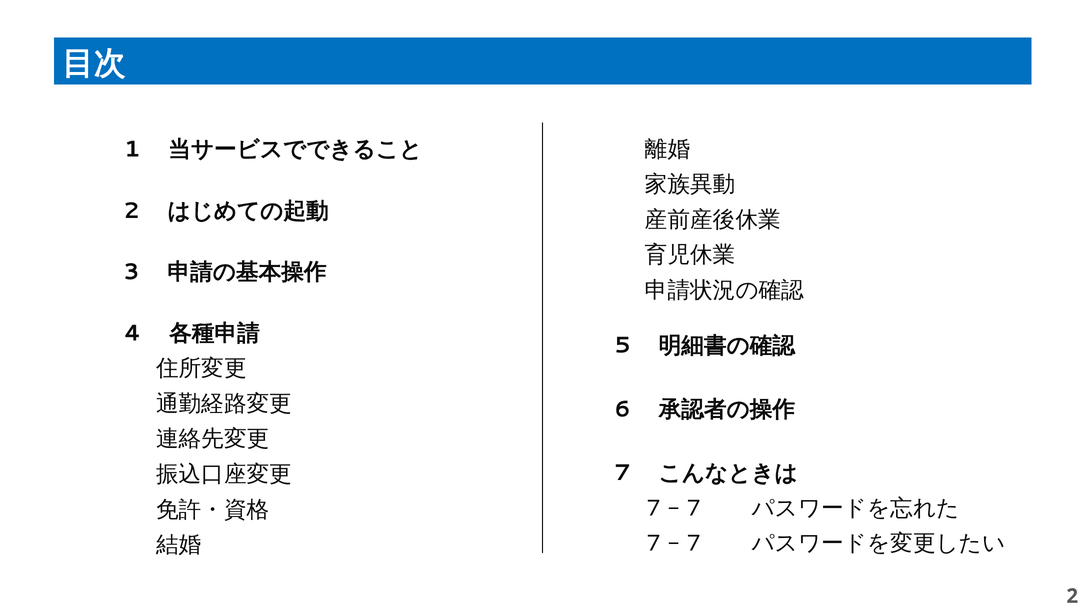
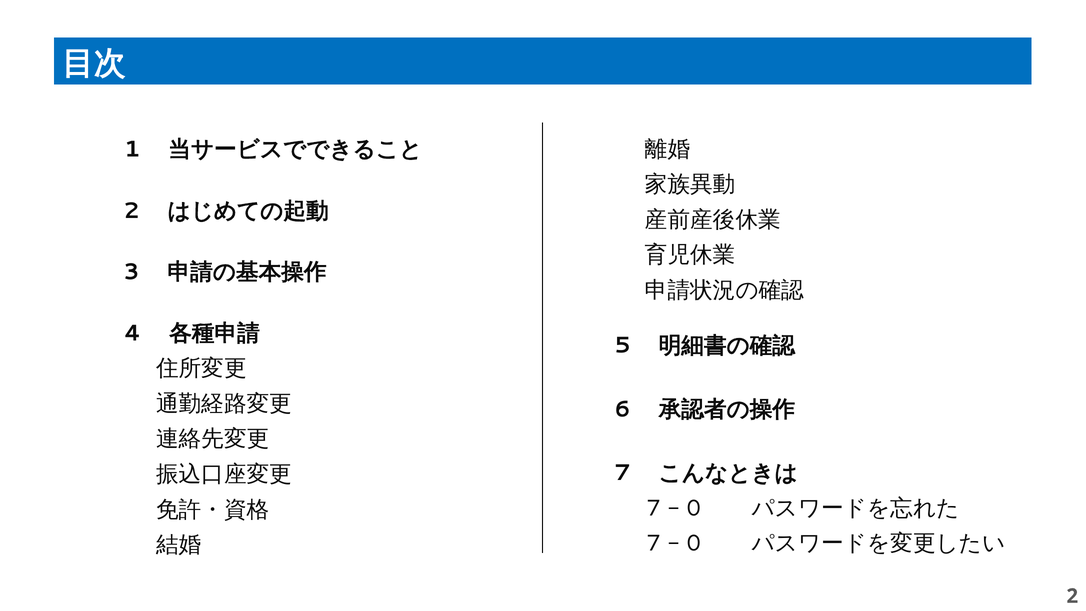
7 at (694, 508): 7 -> 0
7 at (694, 543): 7 -> 0
